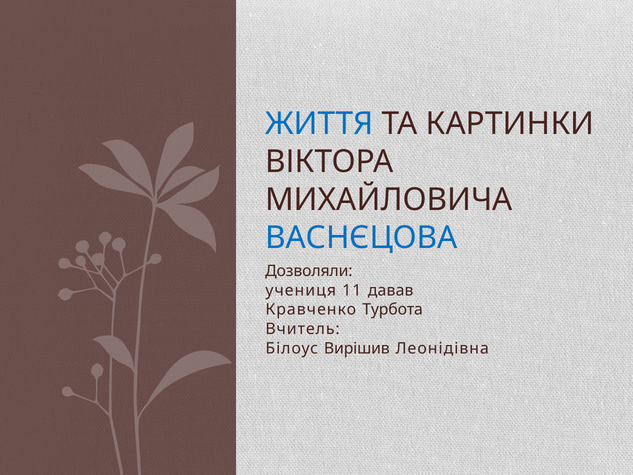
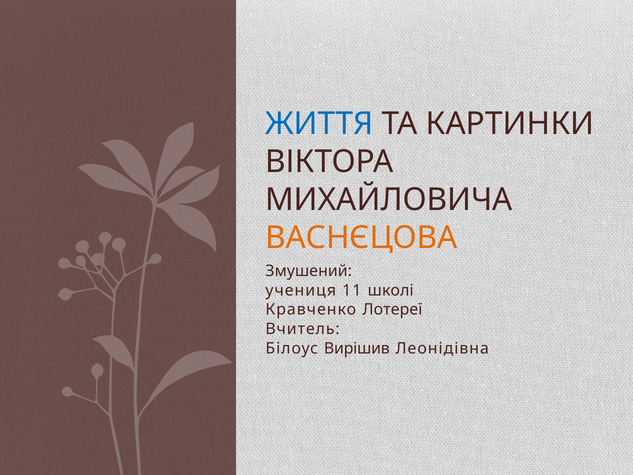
ВАСНЄЦОВА colour: blue -> orange
Дозволяли: Дозволяли -> Змушений
давав: давав -> школі
Турбота: Турбота -> Лотереї
